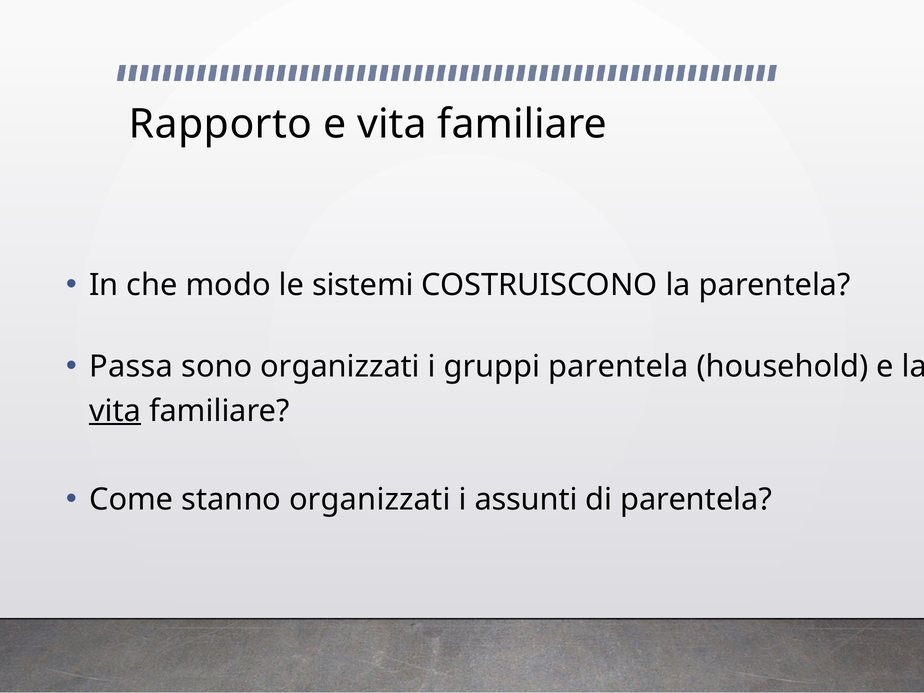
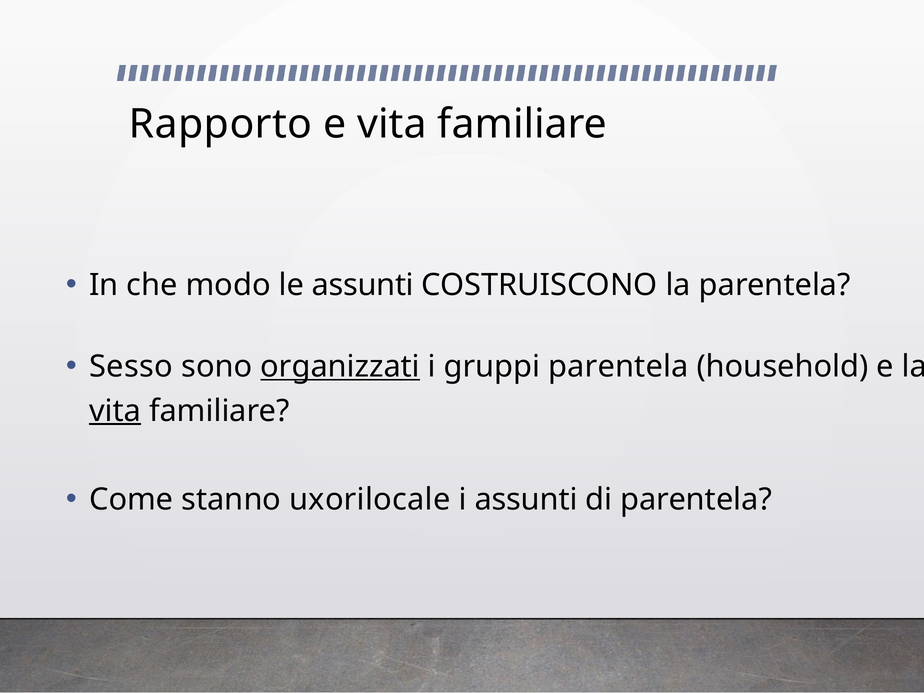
le sistemi: sistemi -> assunti
Passa: Passa -> Sesso
organizzati at (340, 367) underline: none -> present
stanno organizzati: organizzati -> uxorilocale
